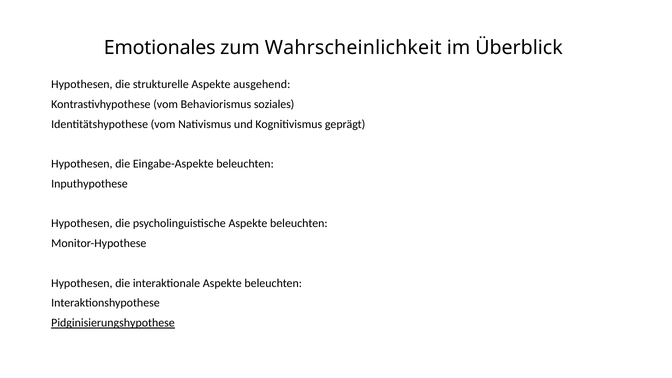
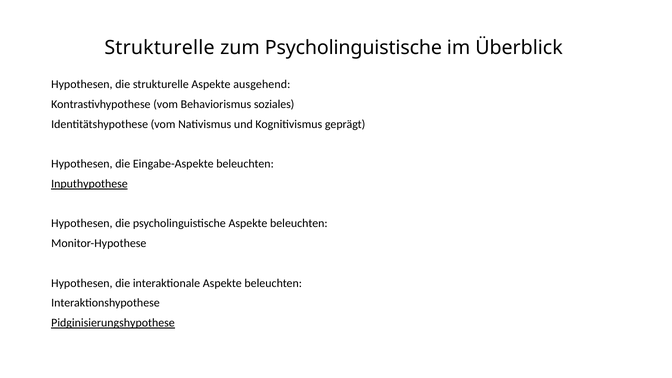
Emotionales at (160, 48): Emotionales -> Strukturelle
zum Wahrscheinlichkeit: Wahrscheinlichkeit -> Psycholinguistische
Inputhypothese underline: none -> present
